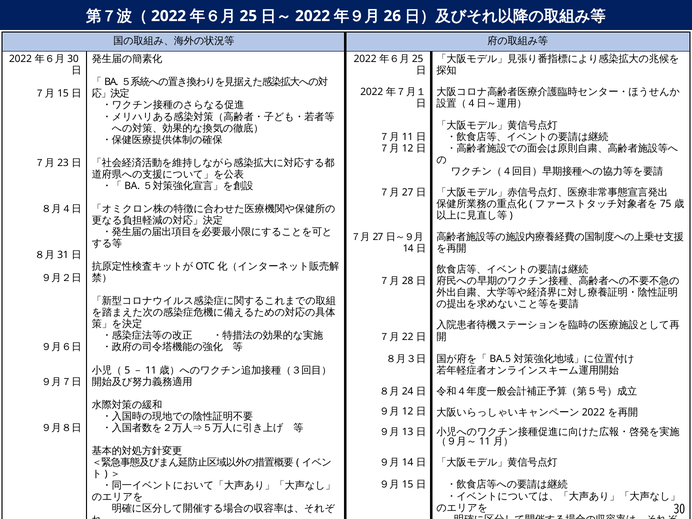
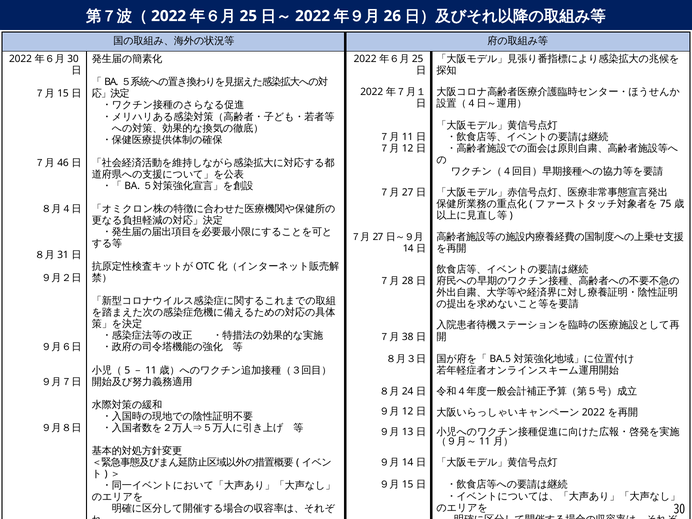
23: 23 -> 46
22: 22 -> 38
